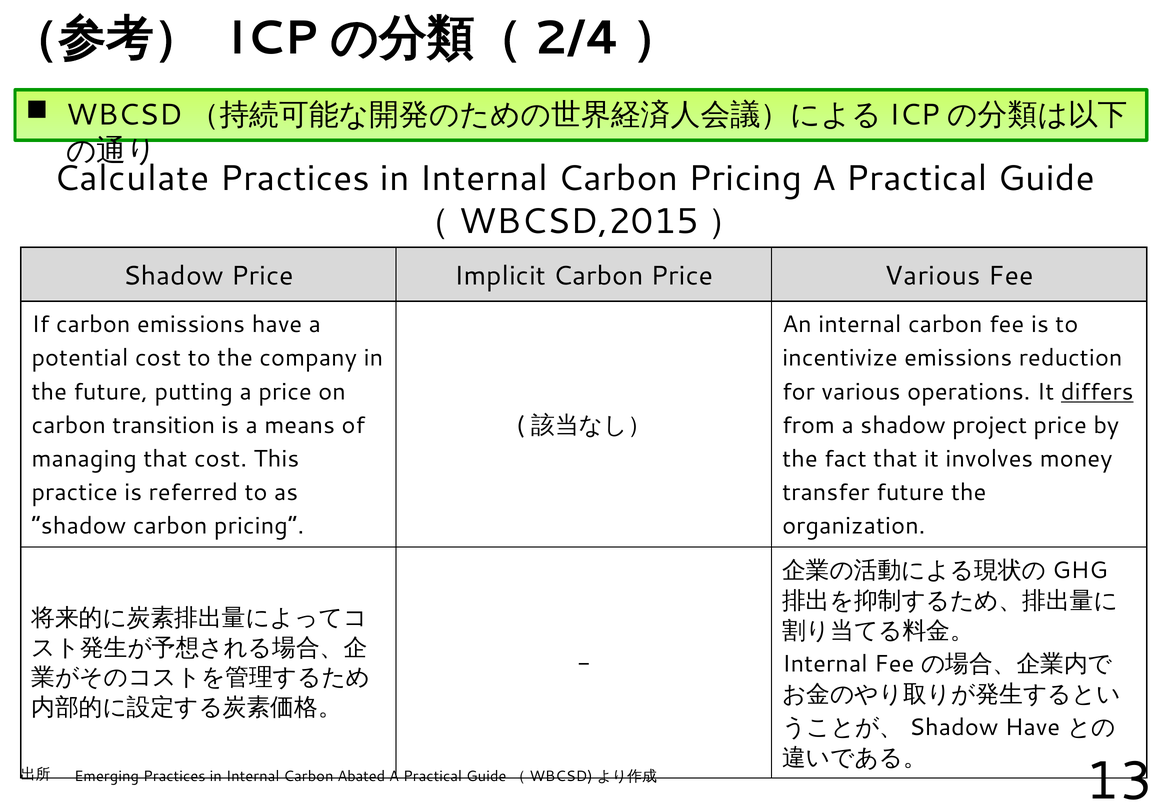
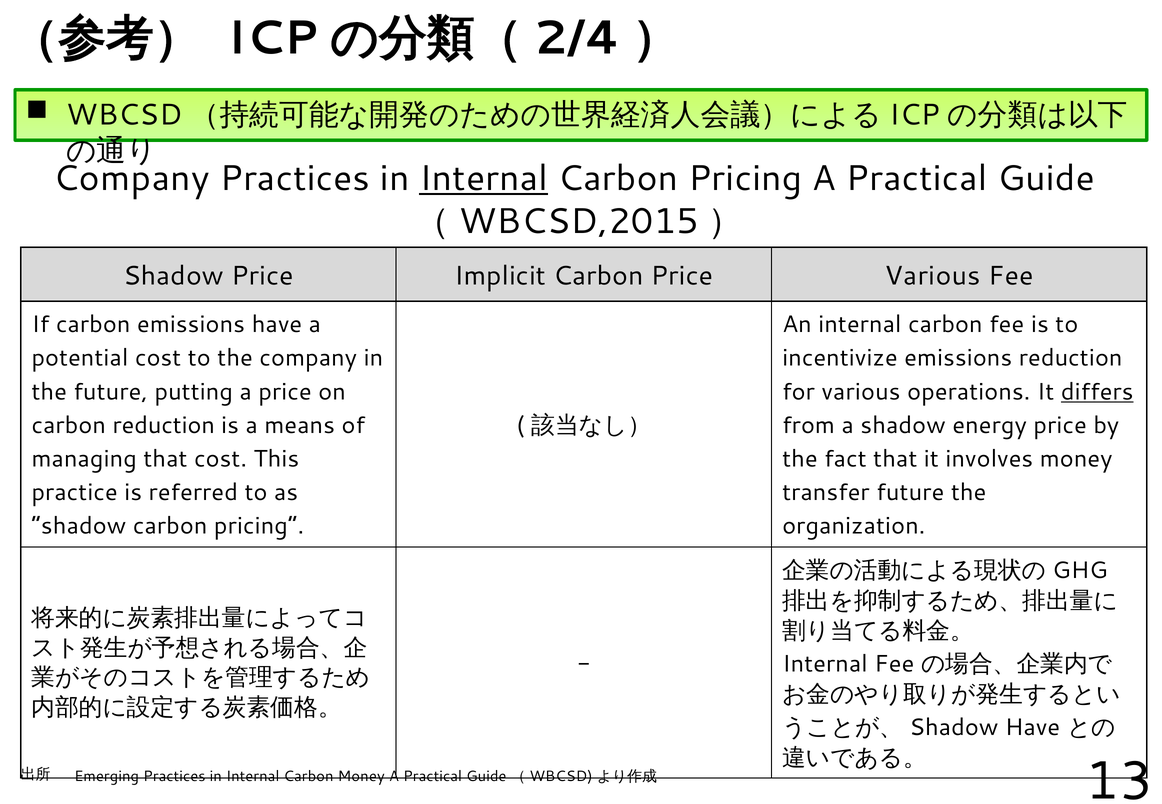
Calculate at (131, 179): Calculate -> Company
Internal at (484, 179) underline: none -> present
carbon transition: transition -> reduction
project: project -> energy
Carbon Abated: Abated -> Money
